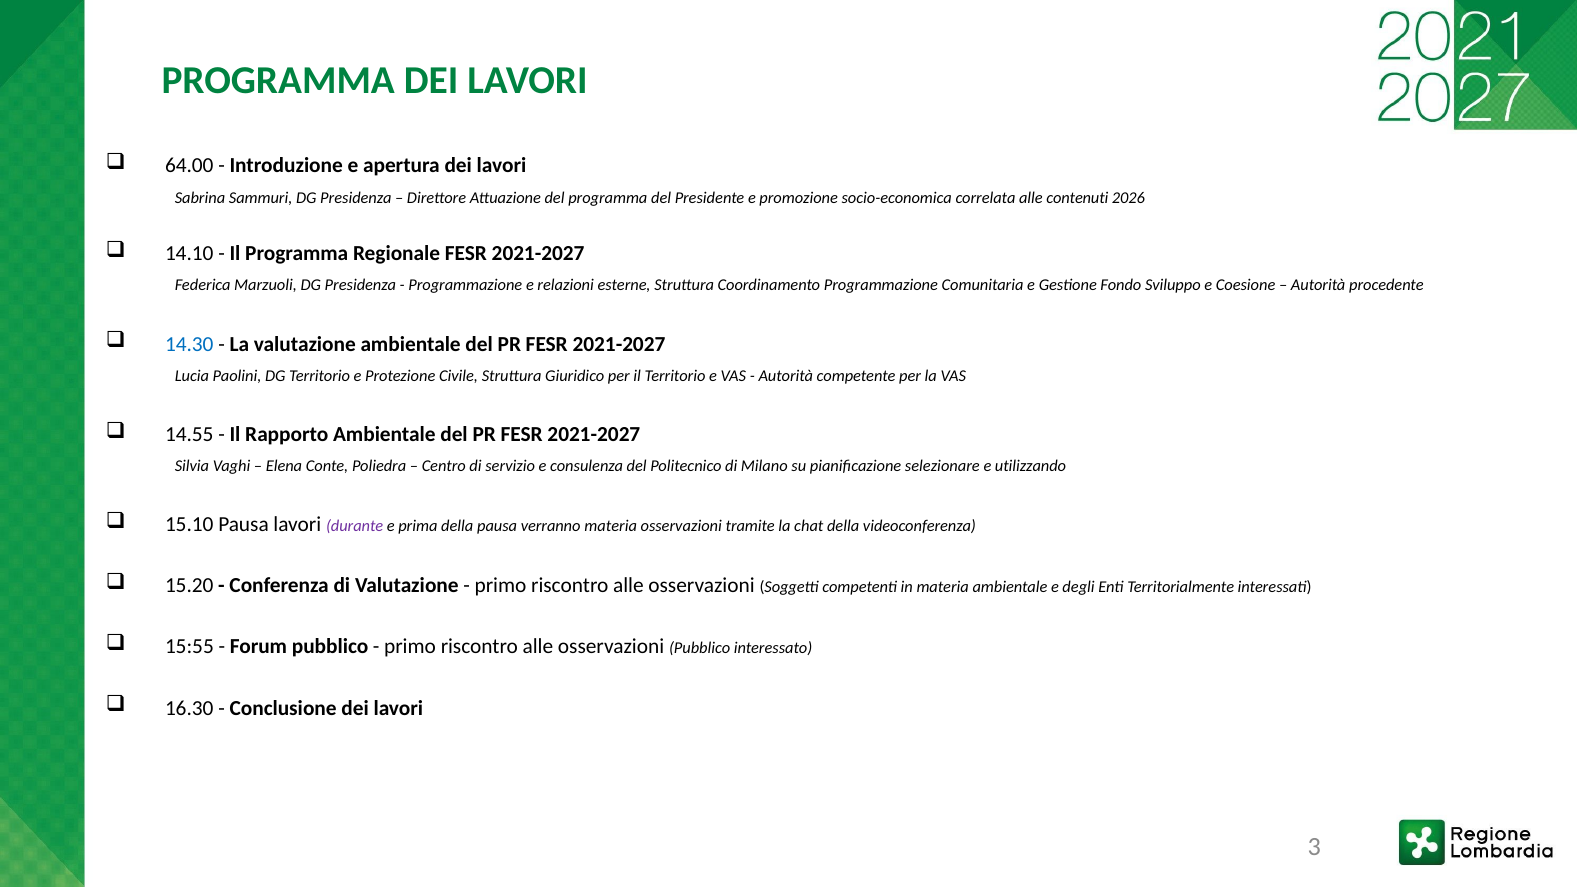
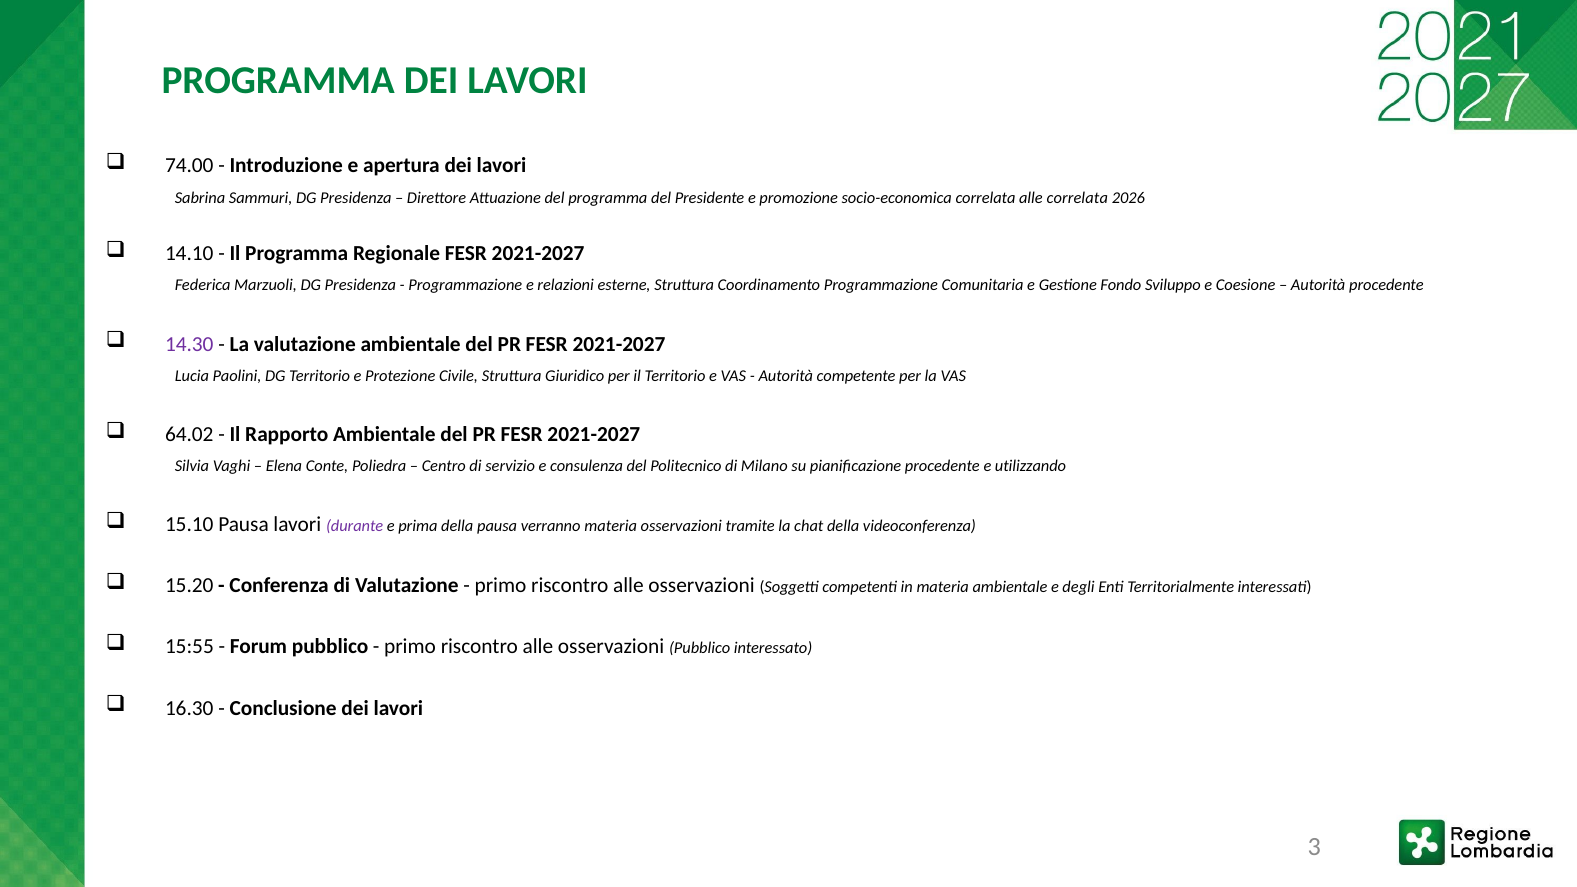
64.00: 64.00 -> 74.00
alle contenuti: contenuti -> correlata
14.30 colour: blue -> purple
14.55: 14.55 -> 64.02
pianificazione selezionare: selezionare -> procedente
